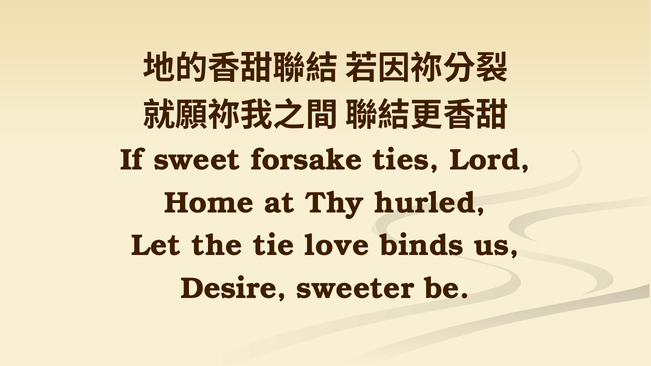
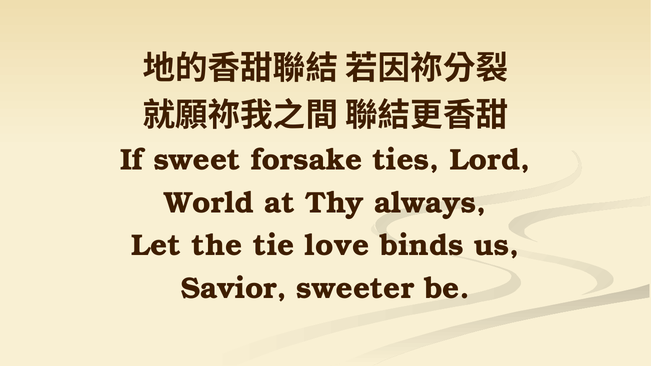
Home: Home -> World
hurled: hurled -> always
Desire: Desire -> Savior
